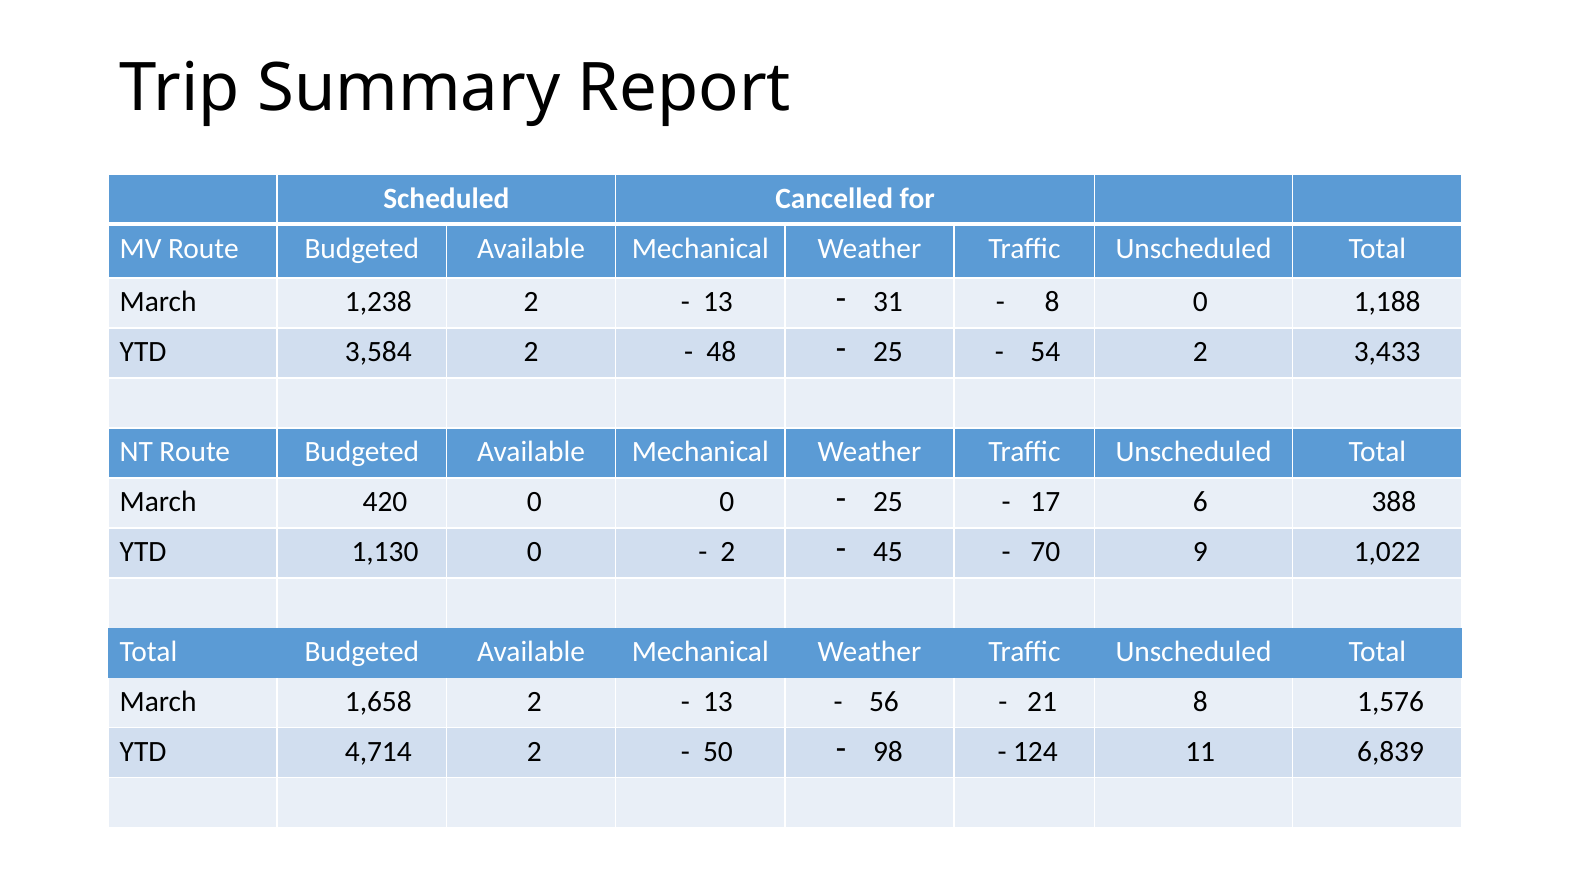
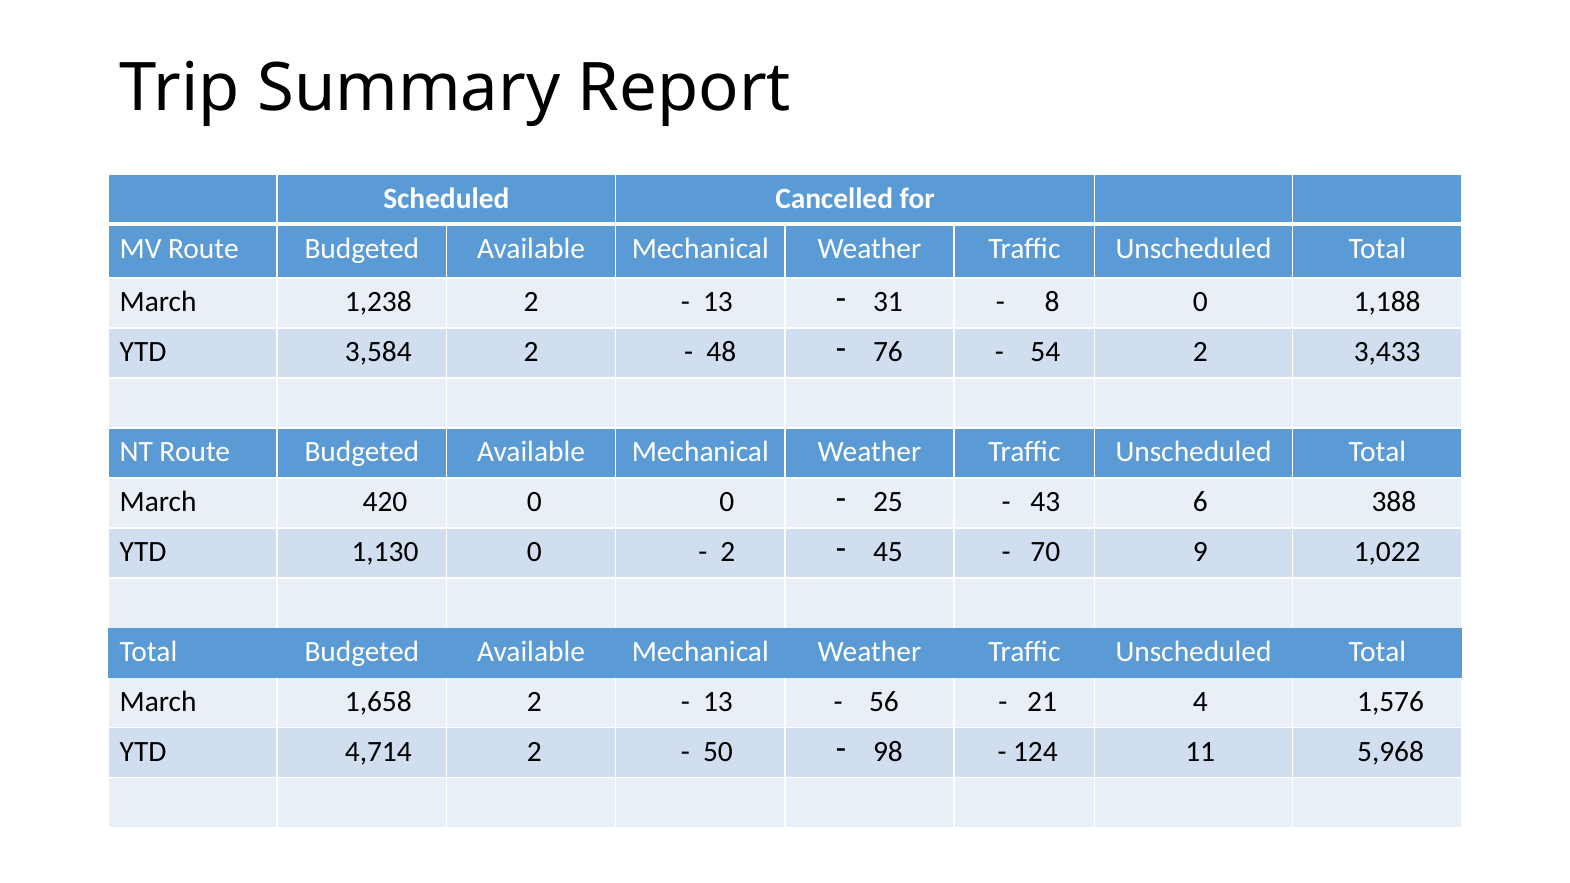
25 at (888, 352): 25 -> 76
17: 17 -> 43
21 8: 8 -> 4
6,839: 6,839 -> 5,968
